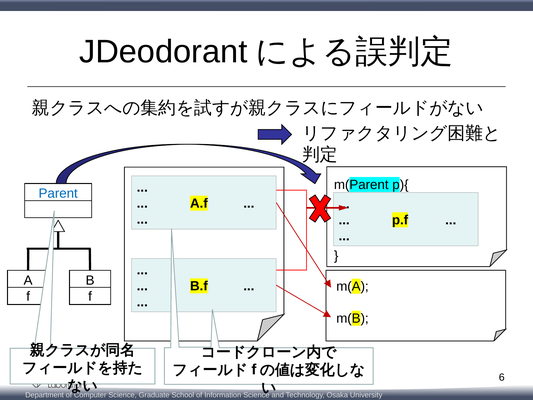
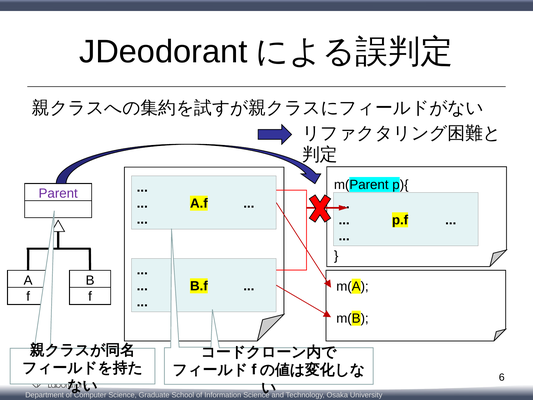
Parent colour: blue -> purple
